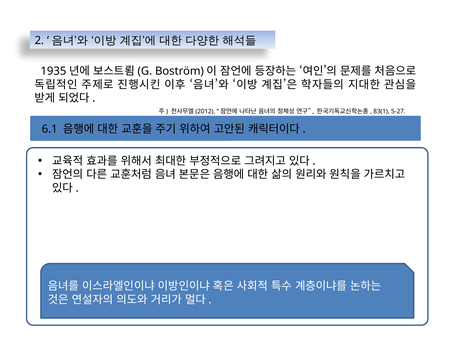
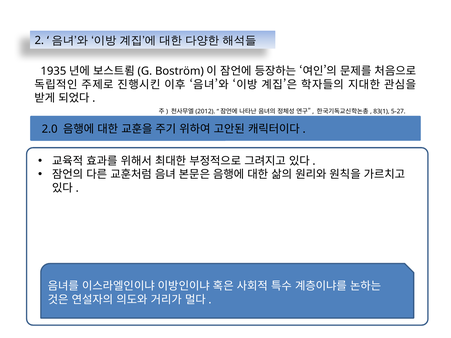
6.1: 6.1 -> 2.0
